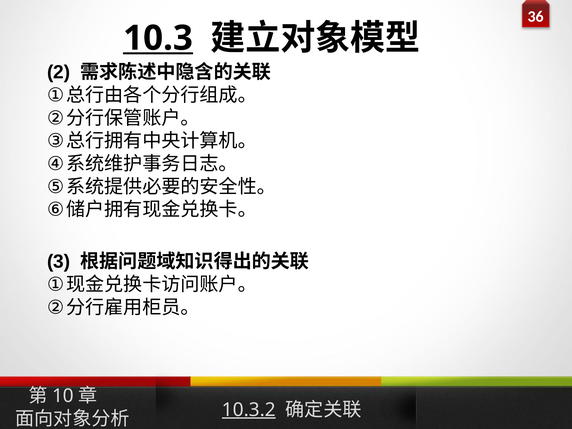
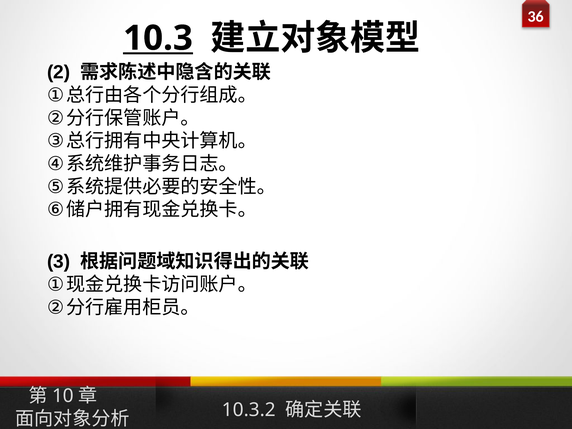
10.3.2 underline: present -> none
